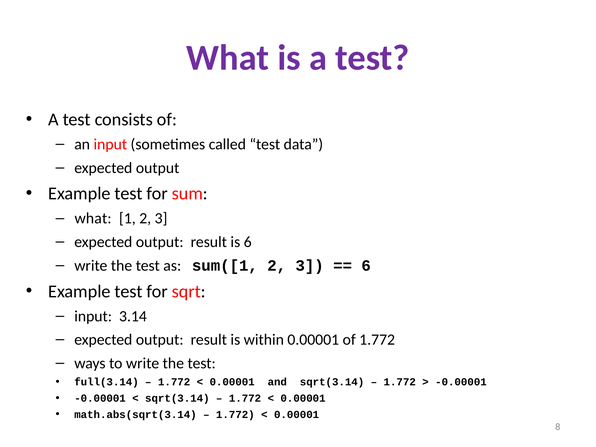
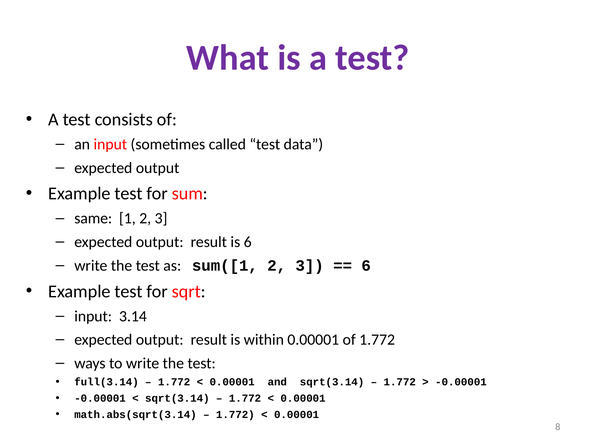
what at (93, 218): what -> same
